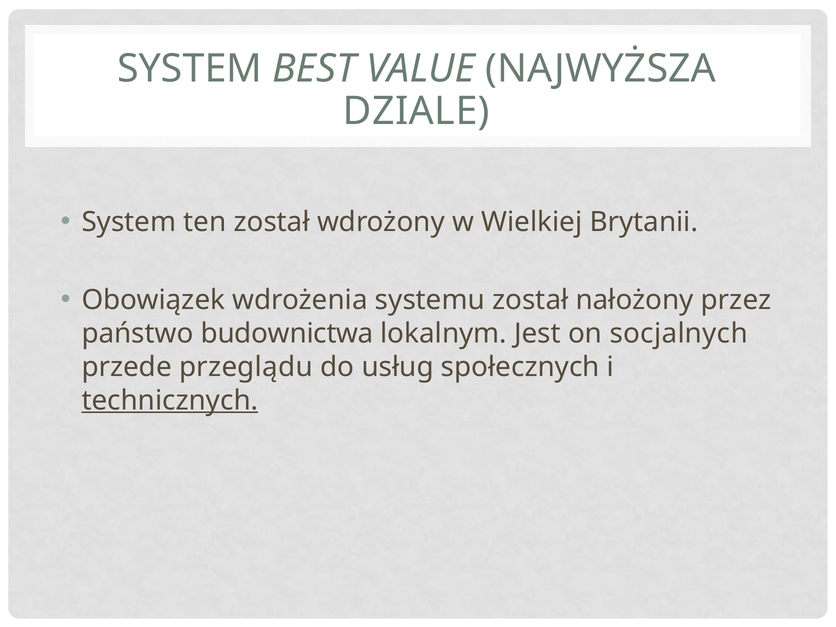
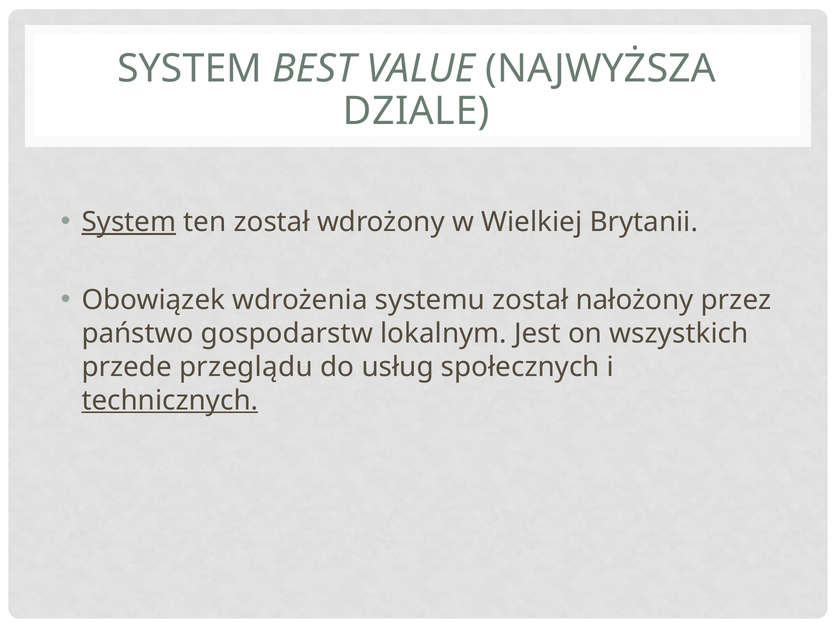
System at (129, 222) underline: none -> present
budownictwa: budownictwa -> gospodarstw
socjalnych: socjalnych -> wszystkich
